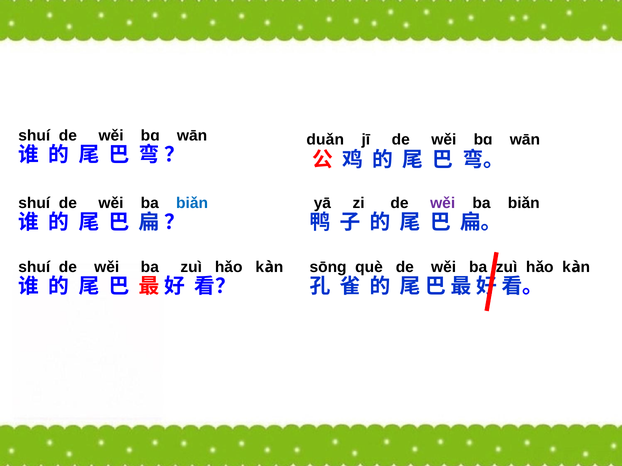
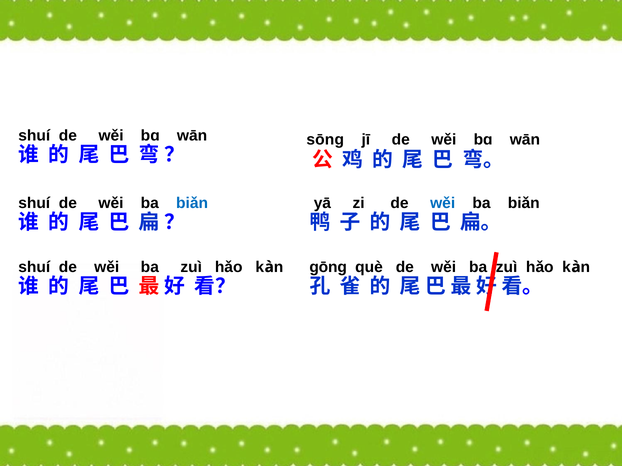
duǎn: duǎn -> sōng
wěi at (443, 204) colour: purple -> blue
sōng: sōng -> gōng
